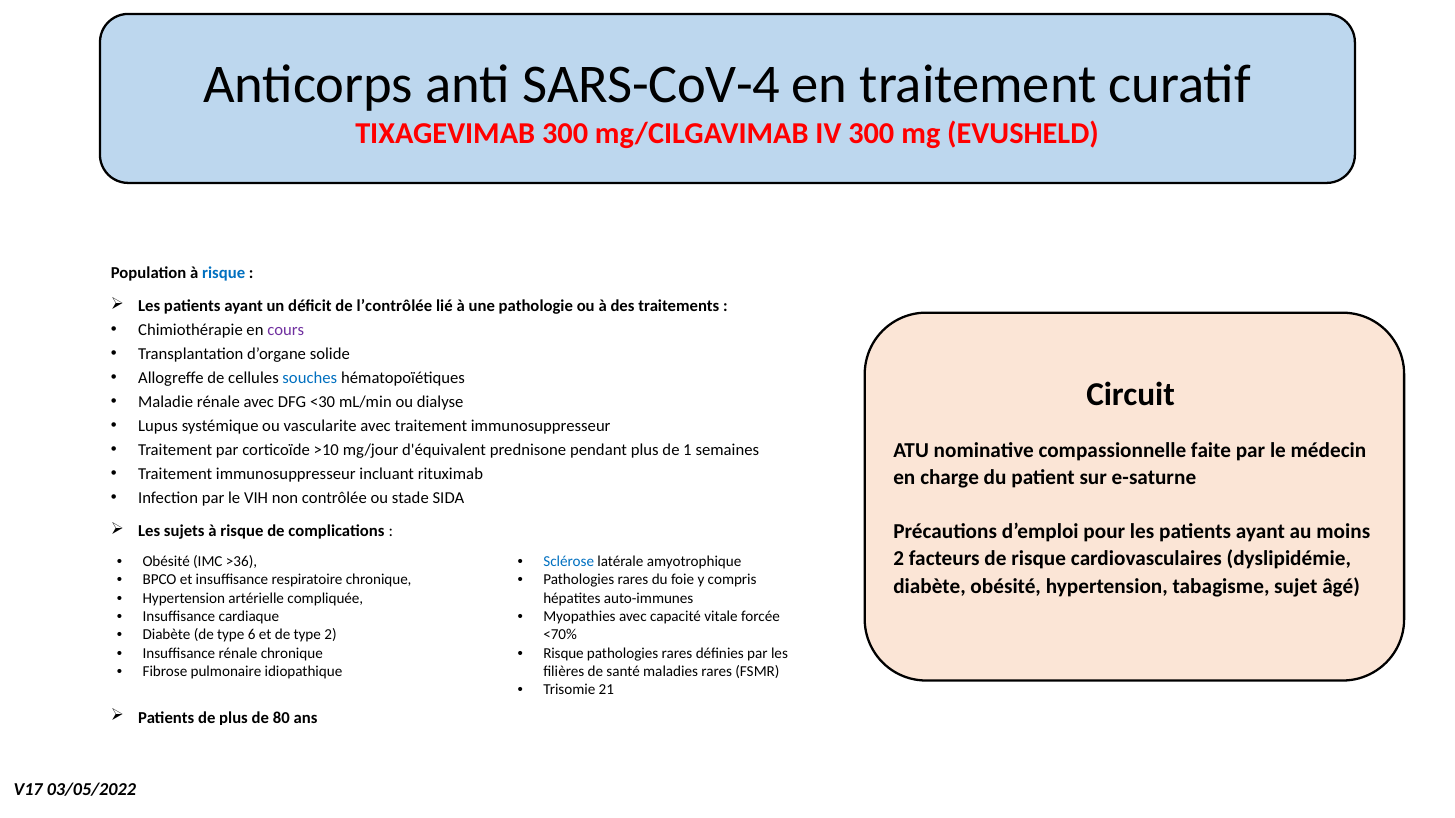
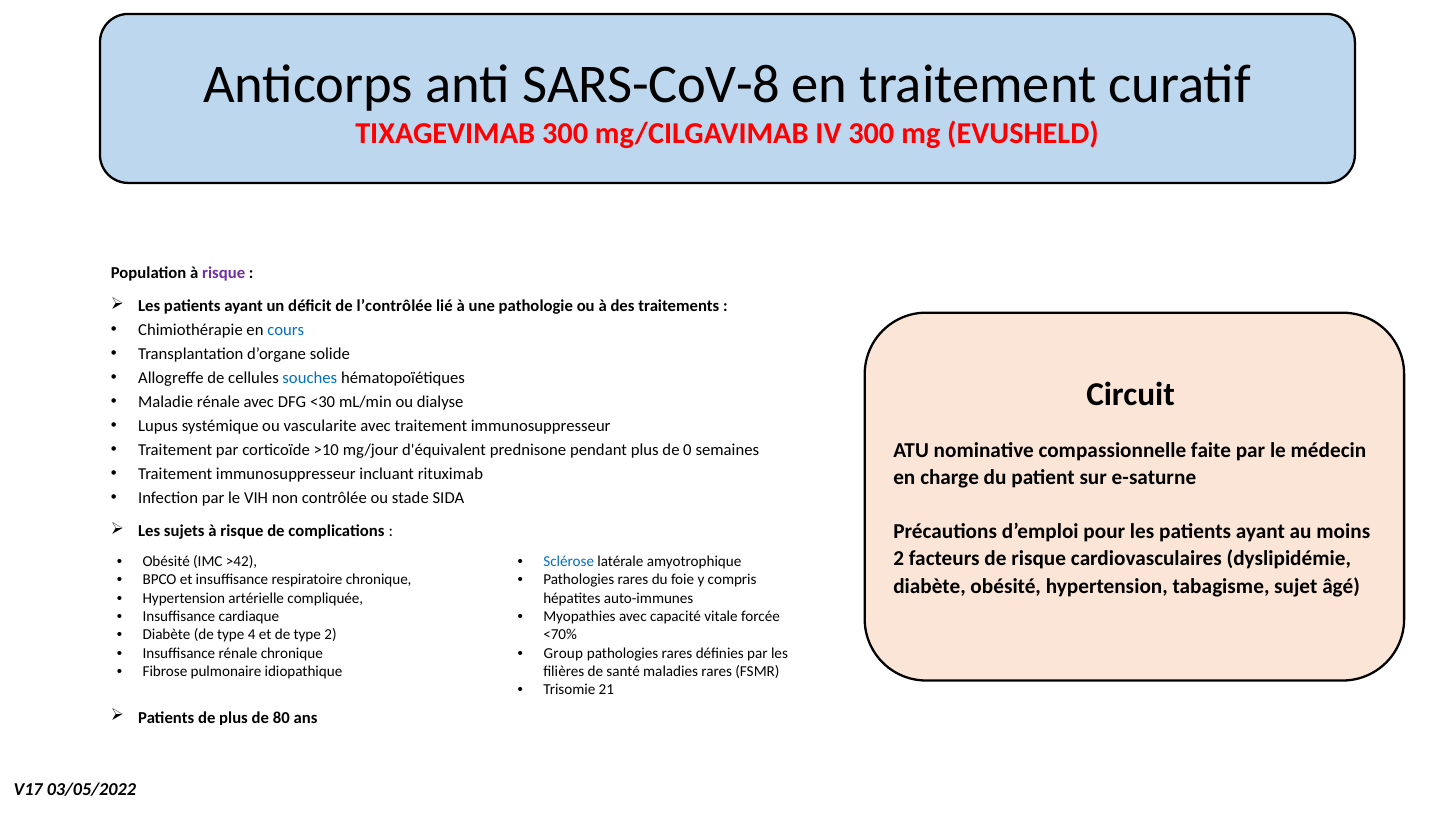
SARS-CoV-4: SARS-CoV-4 -> SARS-CoV-8
risque at (224, 273) colour: blue -> purple
cours colour: purple -> blue
1: 1 -> 0
>36: >36 -> >42
6: 6 -> 4
Risque at (564, 653): Risque -> Group
